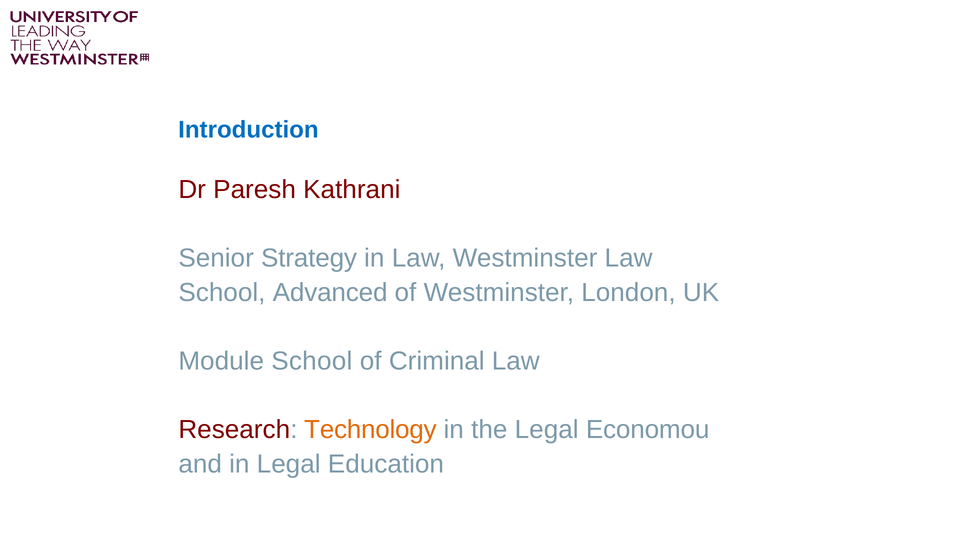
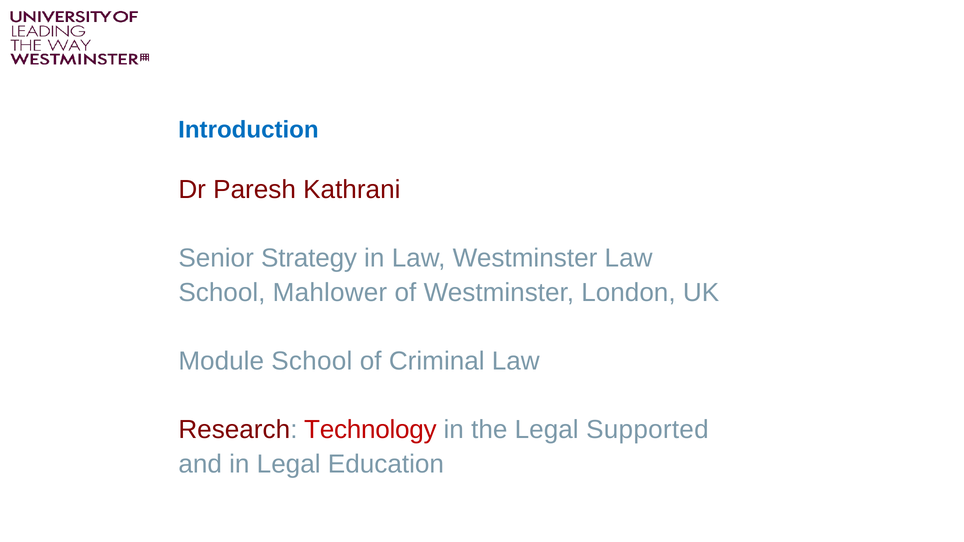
Advanced: Advanced -> Mahlower
Technology colour: orange -> red
Economou: Economou -> Supported
